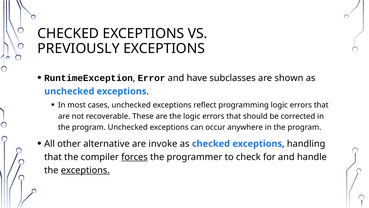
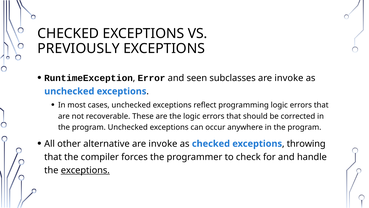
have: have -> seen
subclasses are shown: shown -> invoke
handling: handling -> throwing
forces underline: present -> none
